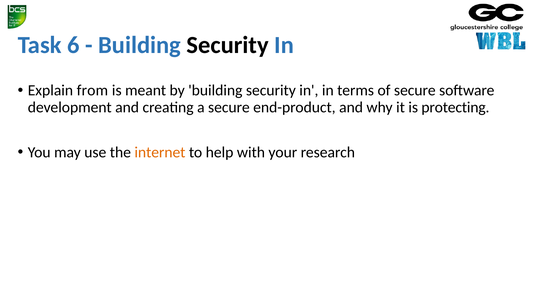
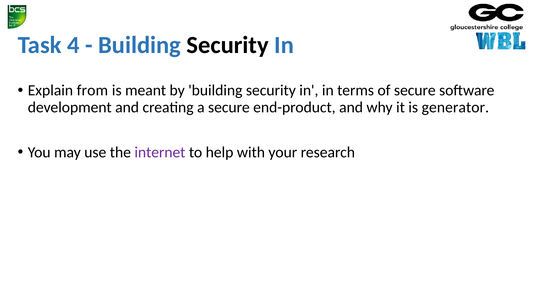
6: 6 -> 4
protecting: protecting -> generator
internet colour: orange -> purple
